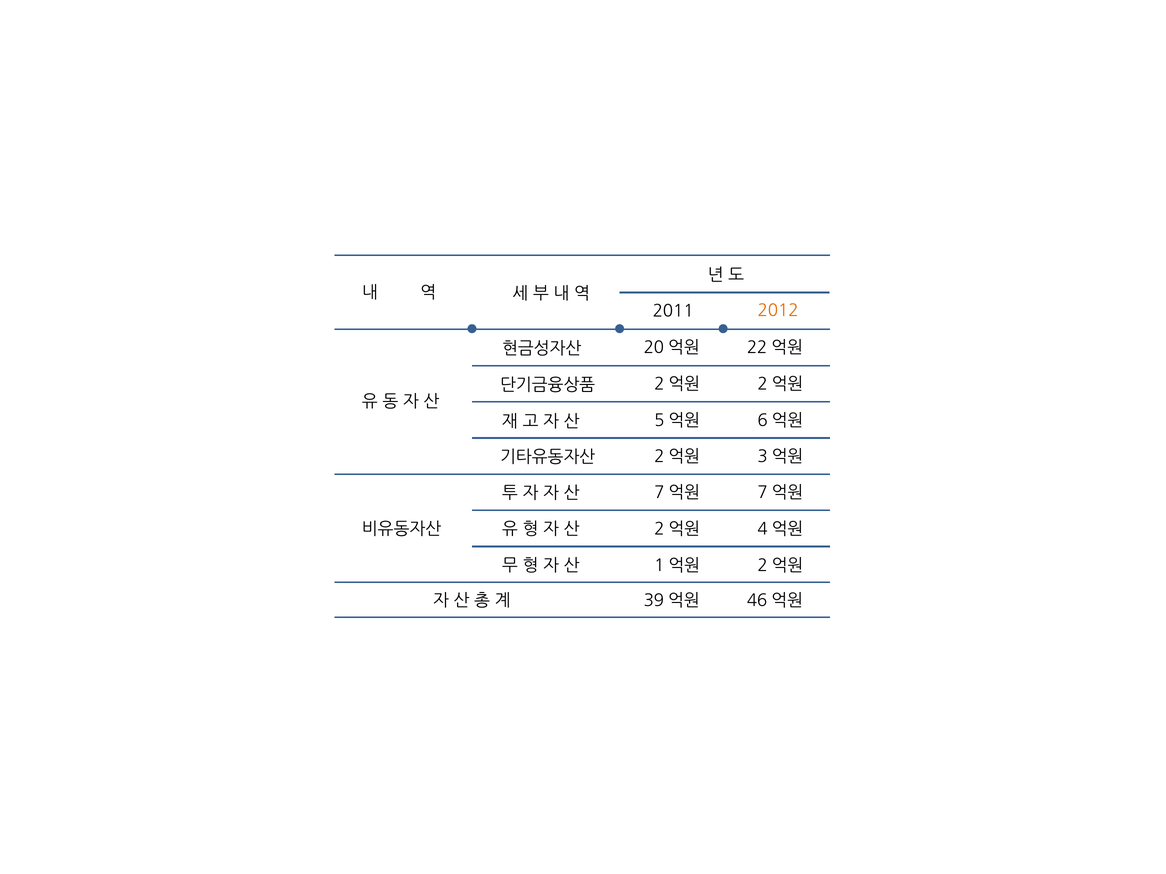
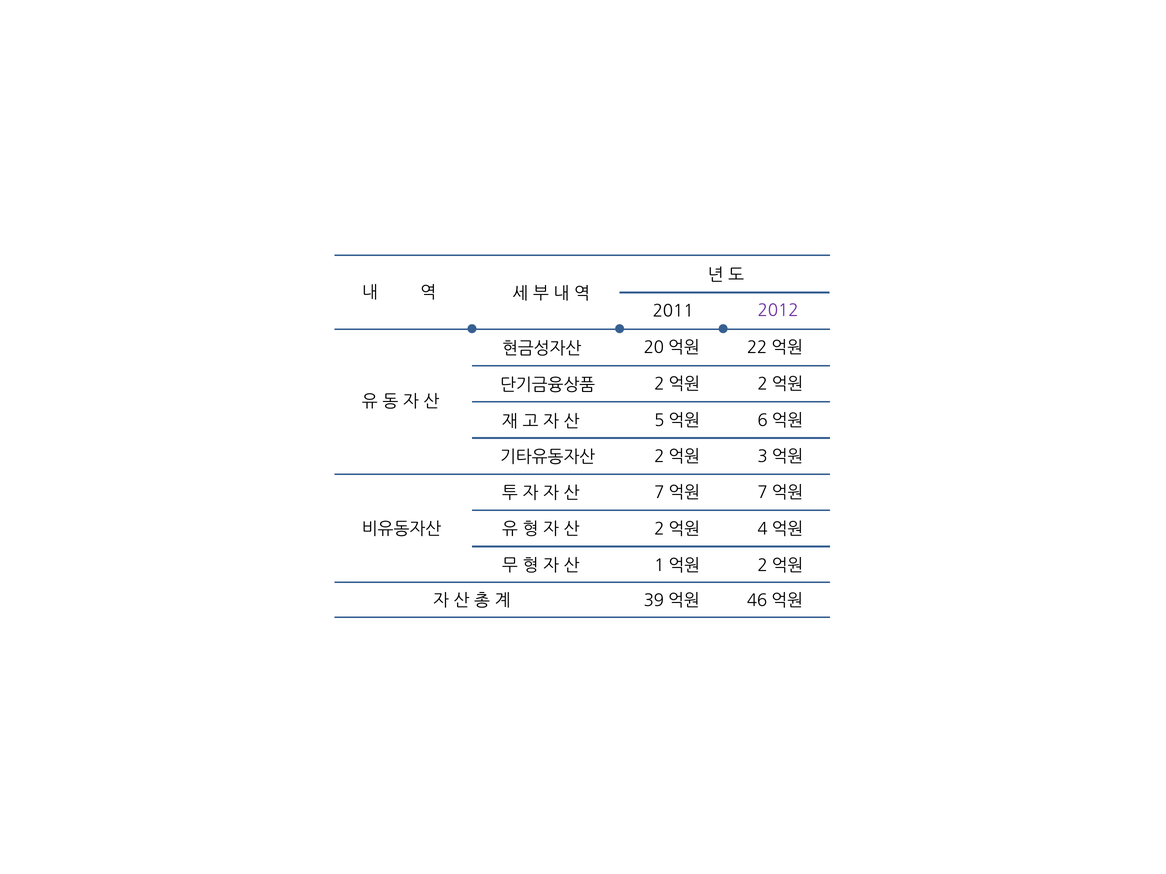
2012 colour: orange -> purple
